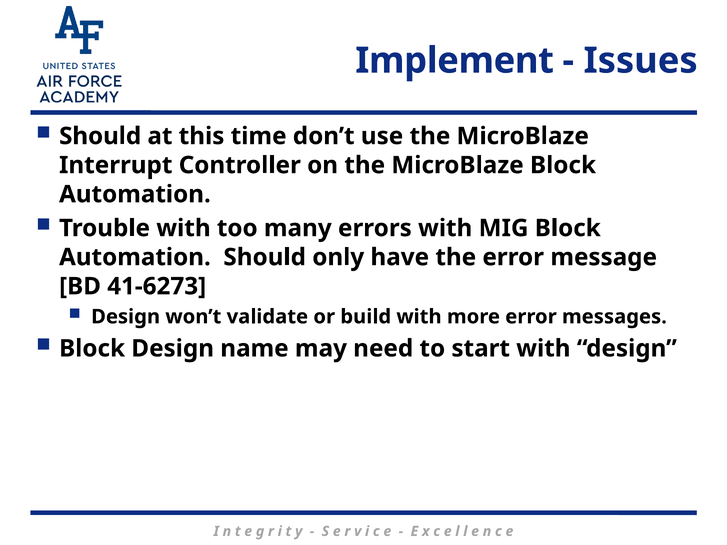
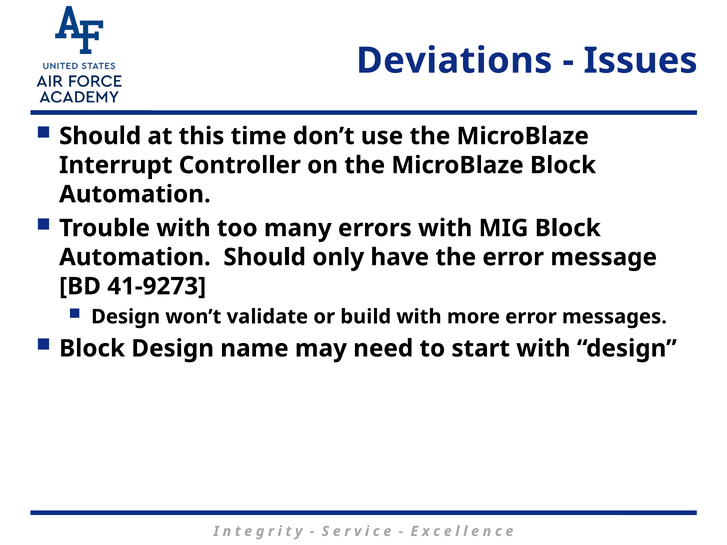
Implement: Implement -> Deviations
41-6273: 41-6273 -> 41-9273
